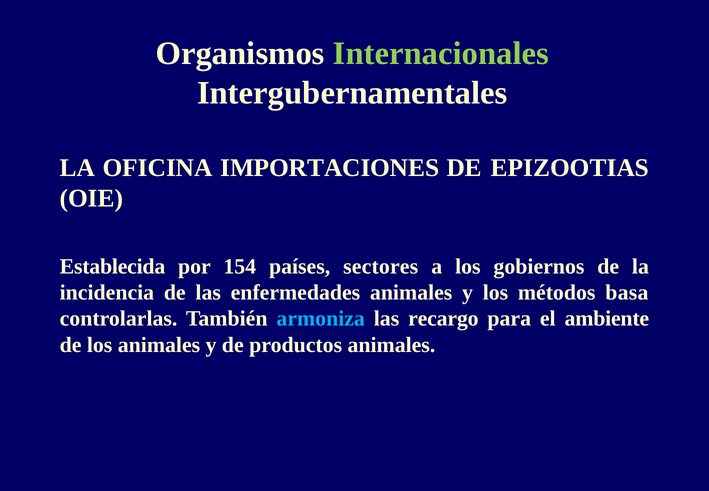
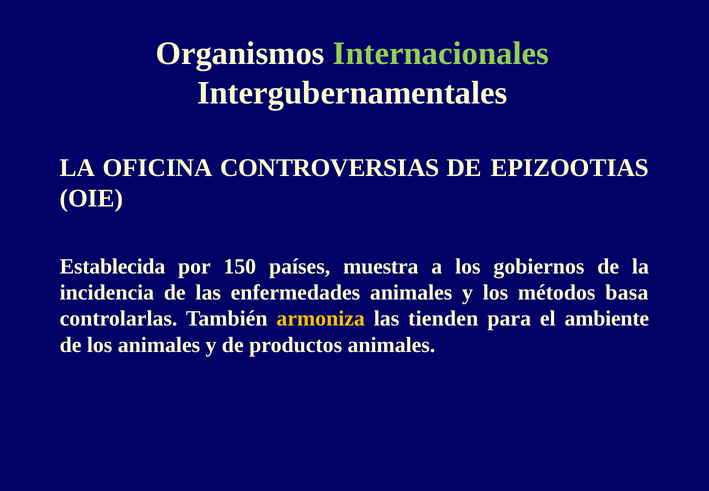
IMPORTACIONES: IMPORTACIONES -> CONTROVERSIAS
154: 154 -> 150
sectores: sectores -> muestra
armoniza colour: light blue -> yellow
recargo: recargo -> tienden
